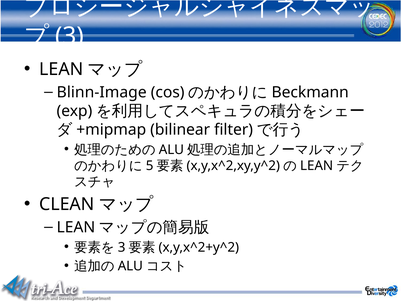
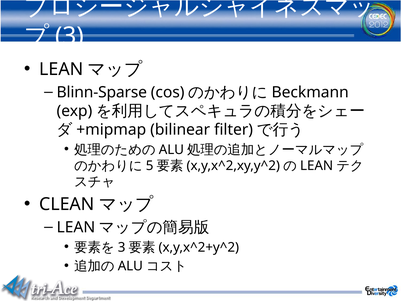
Blinn-Image: Blinn-Image -> Blinn-Sparse
